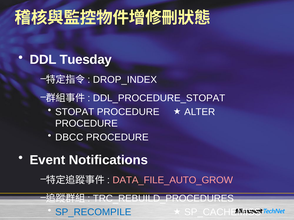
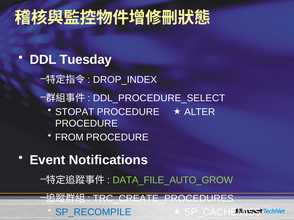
DDL_PROCEDURE_STOPAT: DDL_PROCEDURE_STOPAT -> DDL_PROCEDURE_SELECT
DBCC: DBCC -> FROM
DATA_FILE_AUTO_GROW colour: pink -> light green
TRC_REBUILD_PROCEDURES: TRC_REBUILD_PROCEDURES -> TRC_CREATE_PROCEDURES
